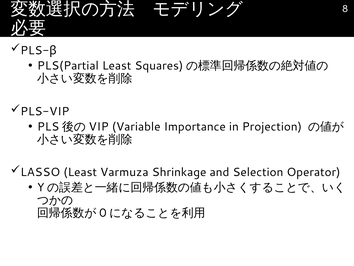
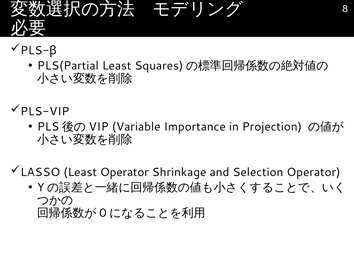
Least Varmuza: Varmuza -> Operator
